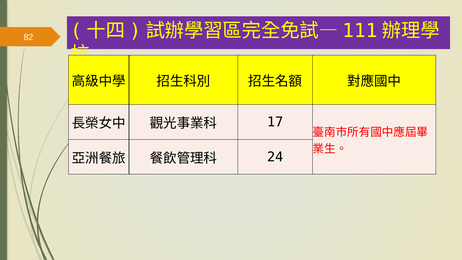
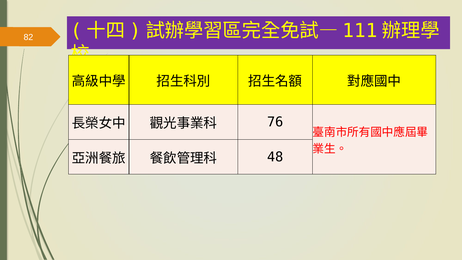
17: 17 -> 76
24: 24 -> 48
